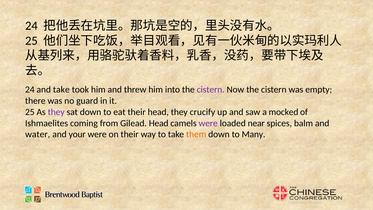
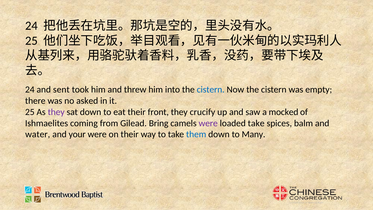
and take: take -> sent
cistern at (211, 90) colour: purple -> blue
guard: guard -> asked
their head: head -> front
Gilead Head: Head -> Bring
loaded near: near -> take
them colour: orange -> blue
